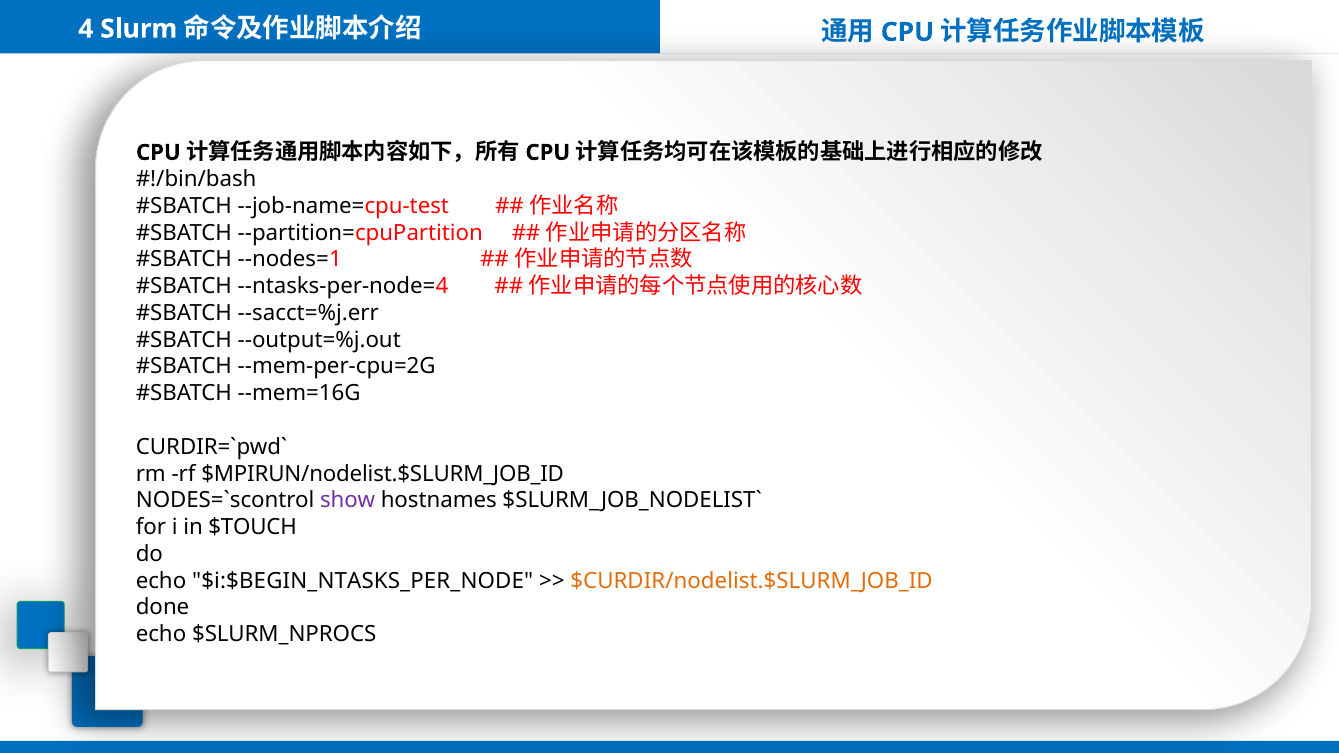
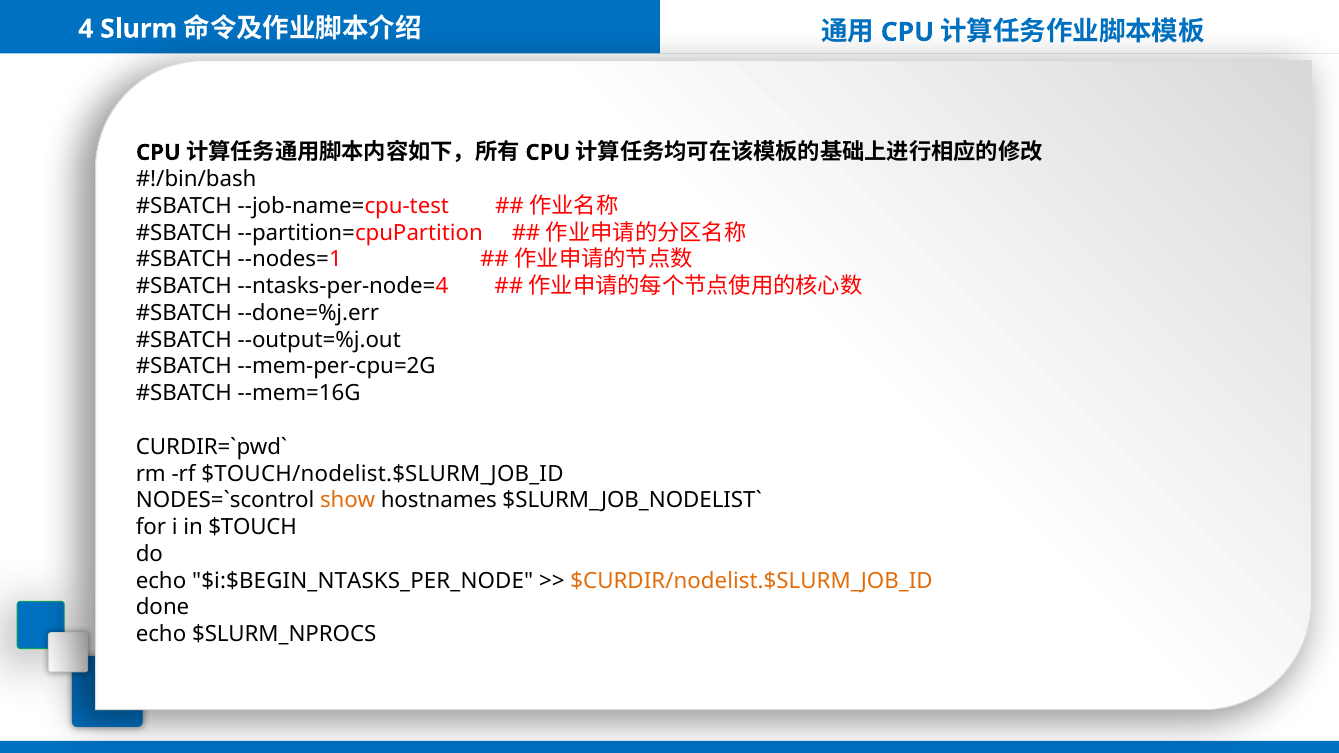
--sacct=%j.err: --sacct=%j.err -> --done=%j.err
$MPIRUN/nodelist.$SLURM_JOB_ID: $MPIRUN/nodelist.$SLURM_JOB_ID -> $TOUCH/nodelist.$SLURM_JOB_ID
show colour: purple -> orange
